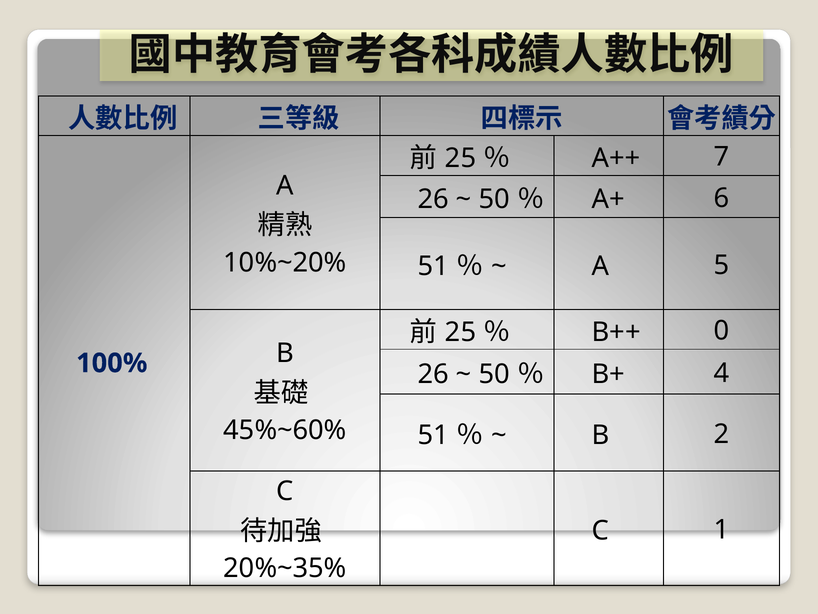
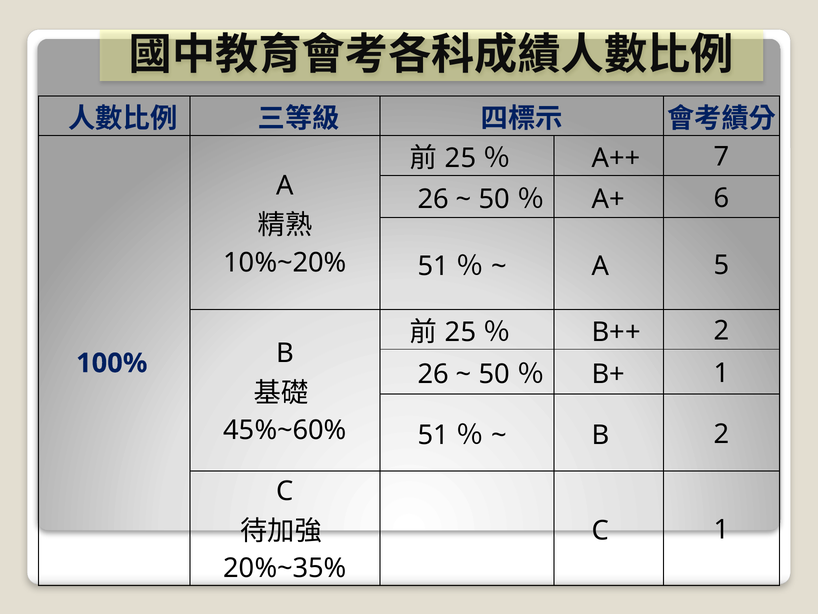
B++ 0: 0 -> 2
B+ 4: 4 -> 1
